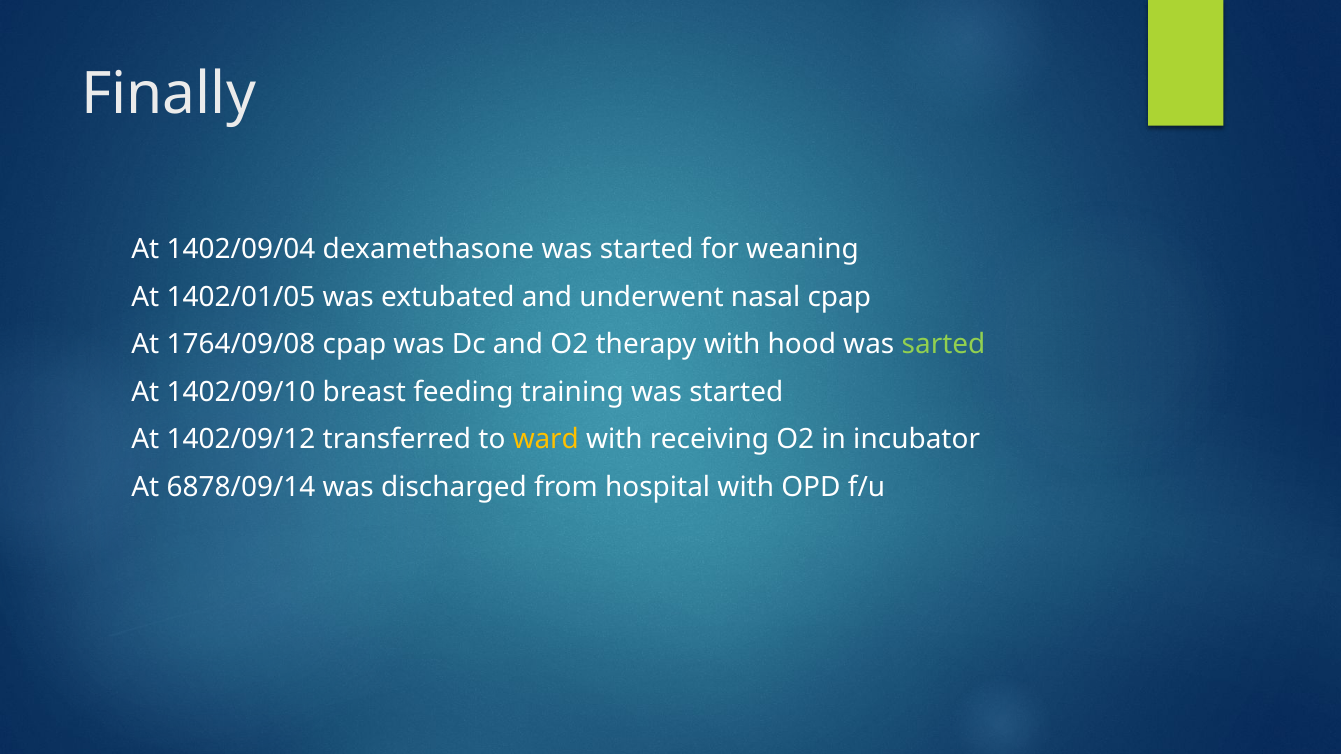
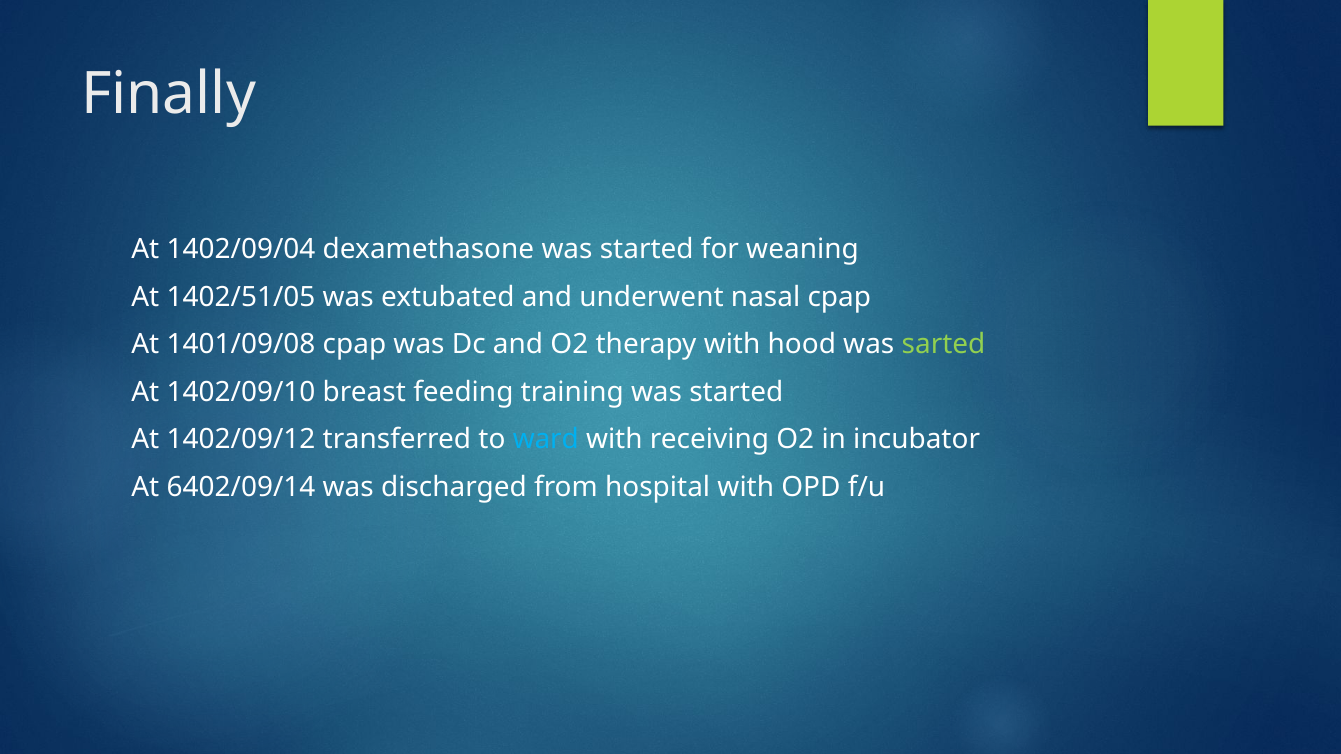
1402/01/05: 1402/01/05 -> 1402/51/05
1764/09/08: 1764/09/08 -> 1401/09/08
ward colour: yellow -> light blue
6878/09/14: 6878/09/14 -> 6402/09/14
